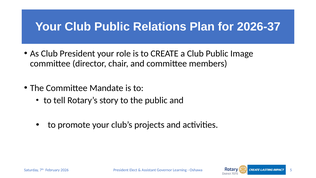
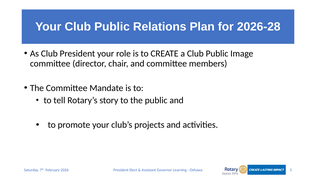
2026-37: 2026-37 -> 2026-28
